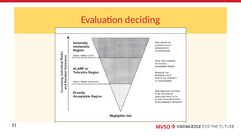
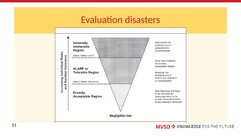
deciding: deciding -> disasters
